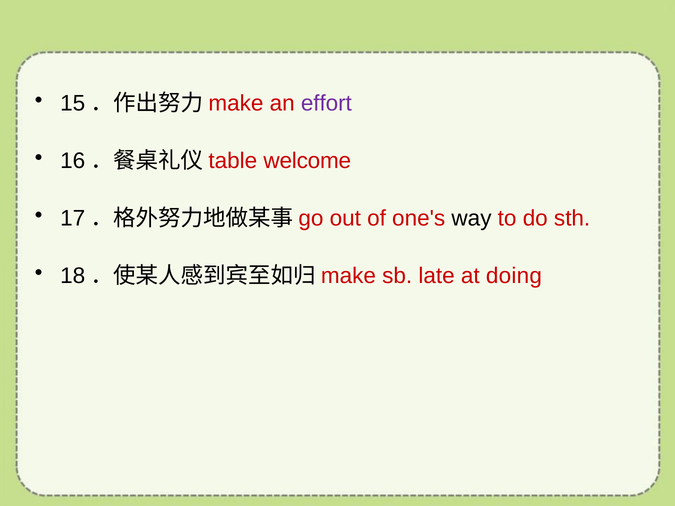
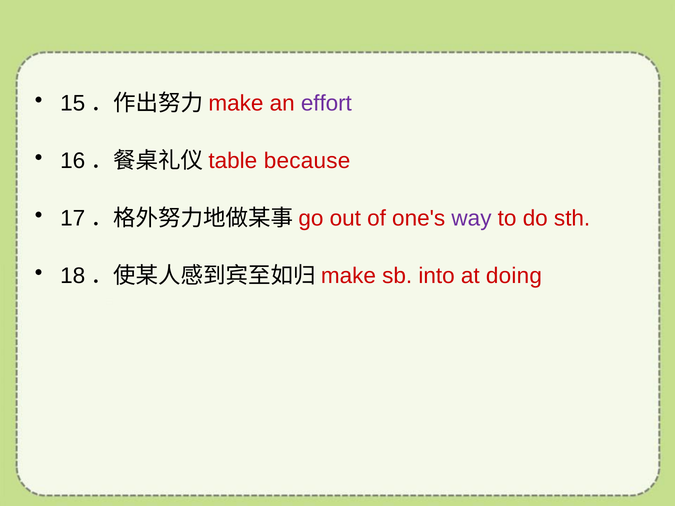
welcome: welcome -> because
way colour: black -> purple
late: late -> into
